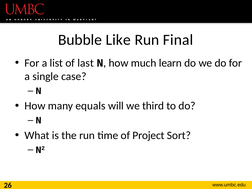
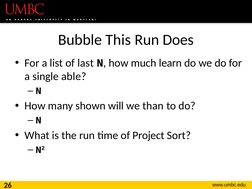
Like: Like -> This
Final: Final -> Does
case: case -> able
equals: equals -> shown
third: third -> than
